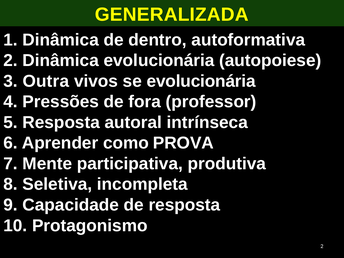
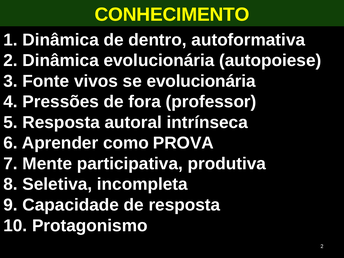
GENERALIZADA: GENERALIZADA -> CONHECIMENTO
Outra: Outra -> Fonte
